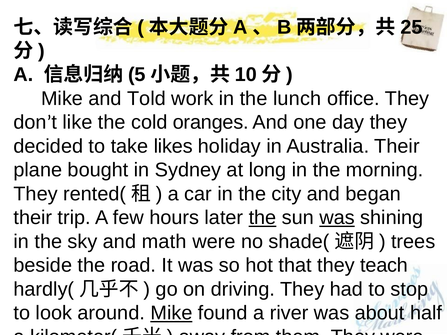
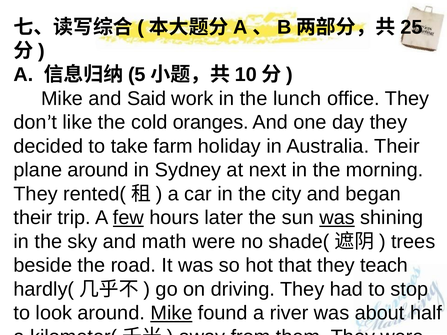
Told: Told -> Said
likes: likes -> farm
plane bought: bought -> around
long: long -> next
few underline: none -> present
the at (263, 218) underline: present -> none
